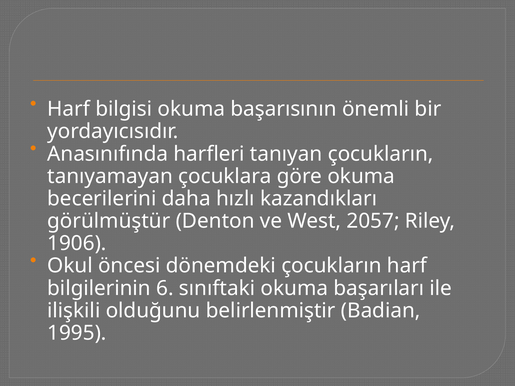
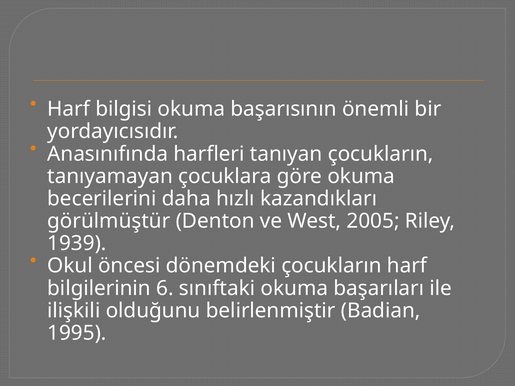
2057: 2057 -> 2005
1906: 1906 -> 1939
